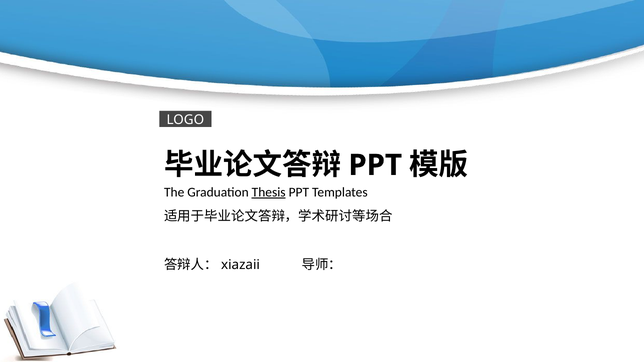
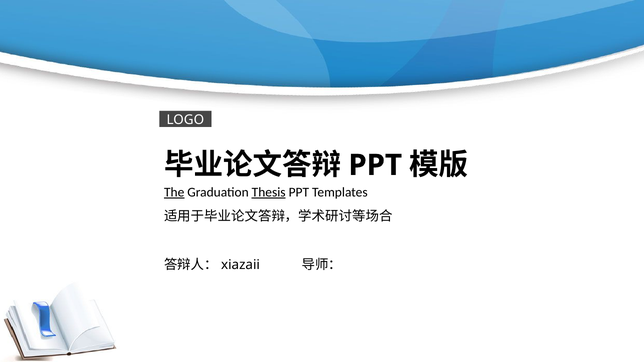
The underline: none -> present
